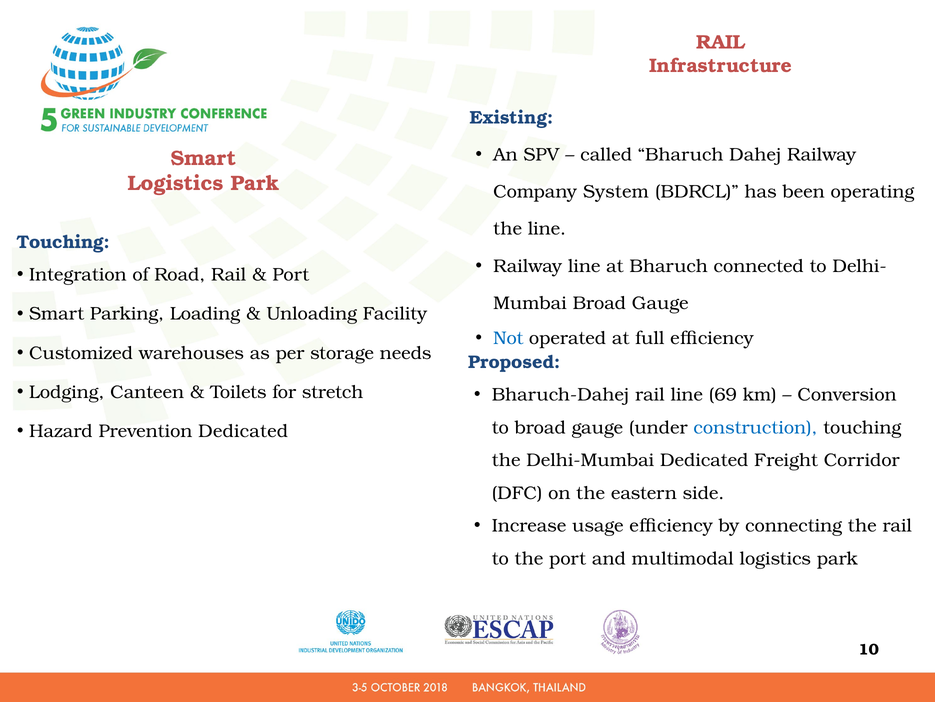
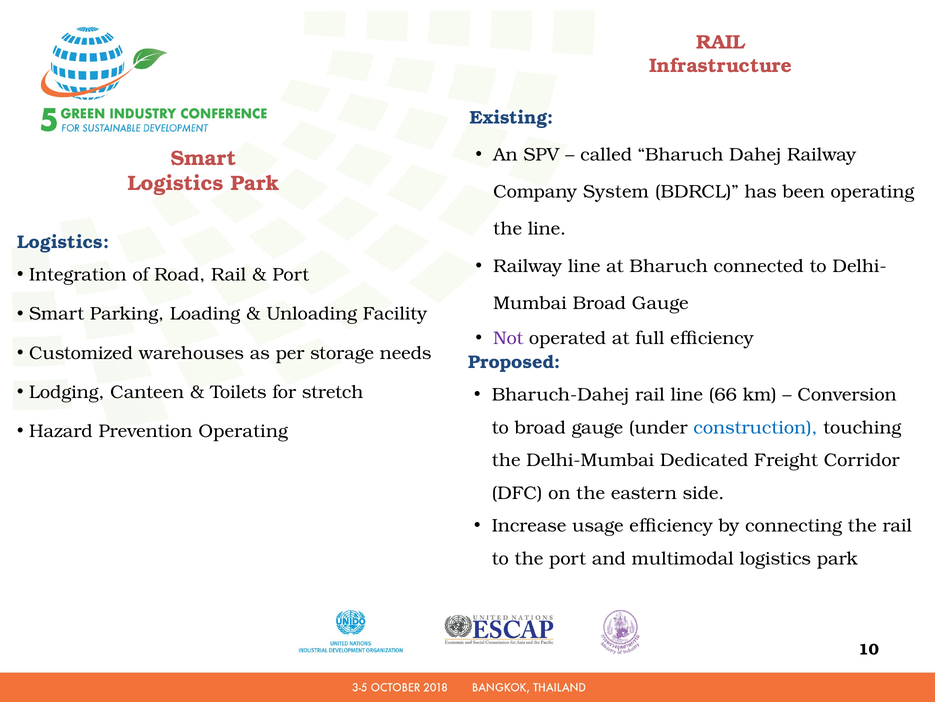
Touching at (63, 242): Touching -> Logistics
Not colour: blue -> purple
69: 69 -> 66
Prevention Dedicated: Dedicated -> Operating
